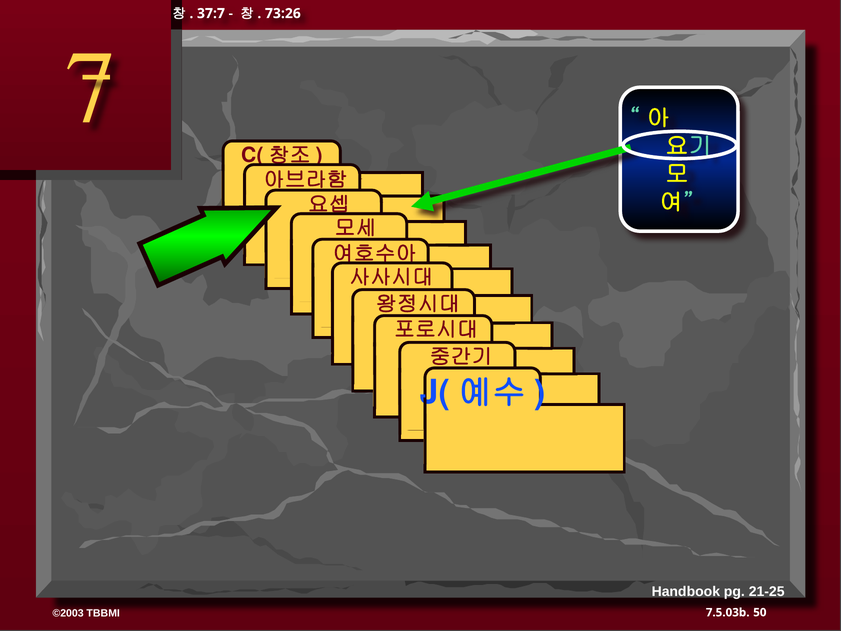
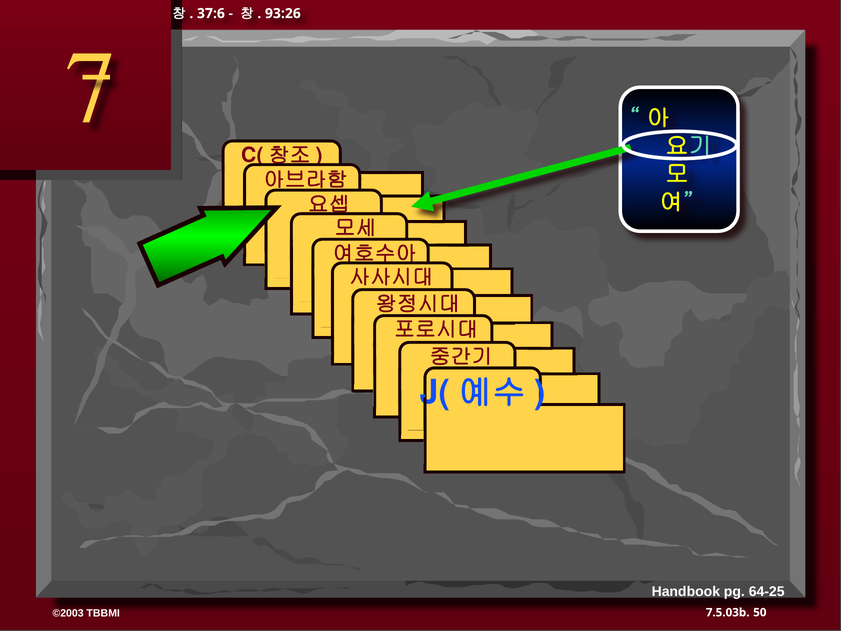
37:7: 37:7 -> 37:6
73:26: 73:26 -> 93:26
21-25: 21-25 -> 64-25
